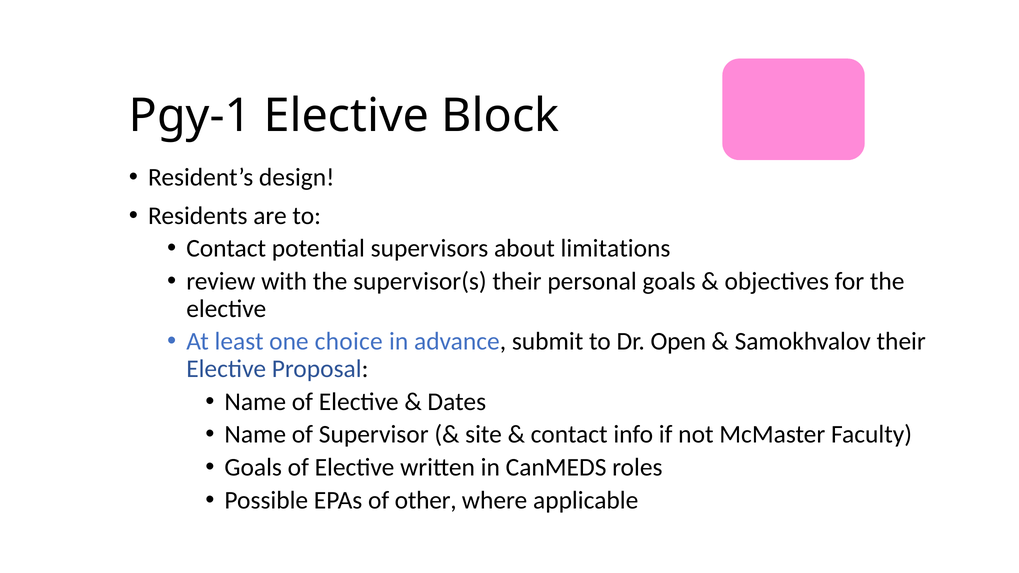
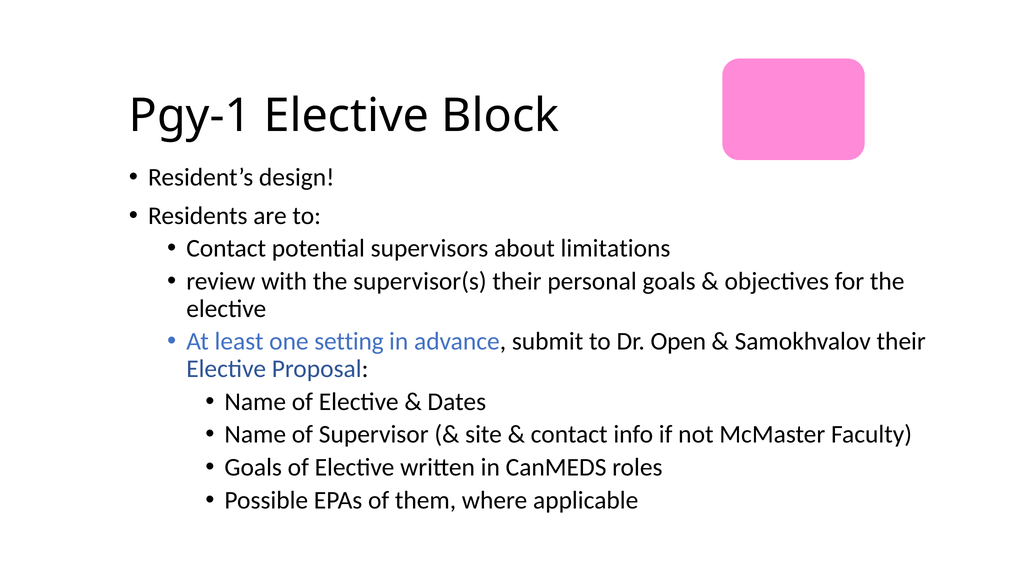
choice: choice -> setting
other: other -> them
